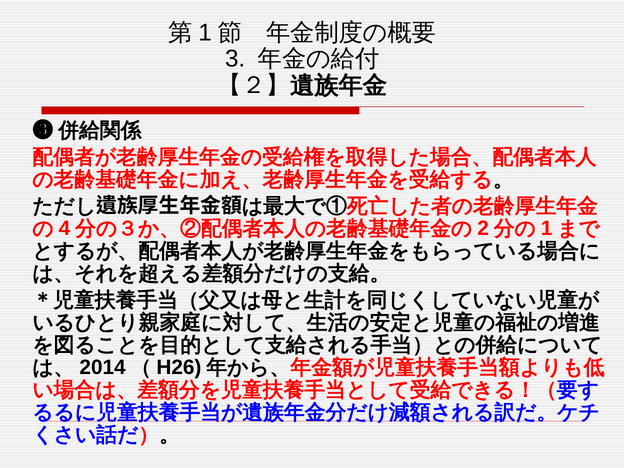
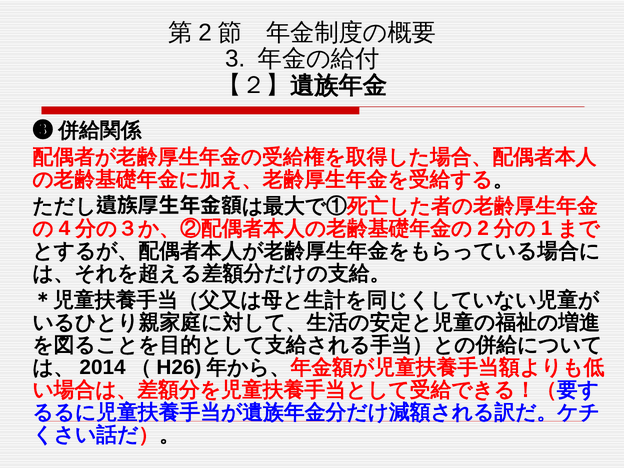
1 at (205, 33): 1 -> 2
